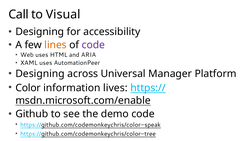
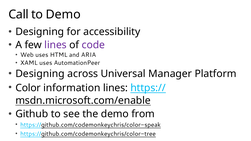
to Visual: Visual -> Demo
lines at (56, 45) colour: orange -> purple
information lives: lives -> lines
demo code: code -> from
